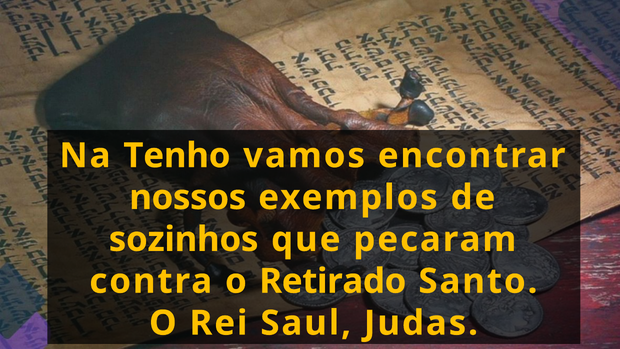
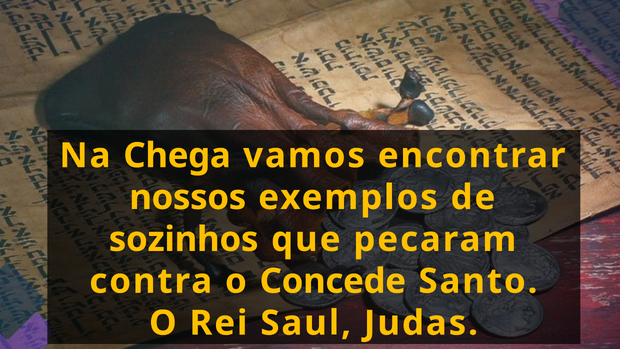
Tenho: Tenho -> Chega
Retirado: Retirado -> Concede
